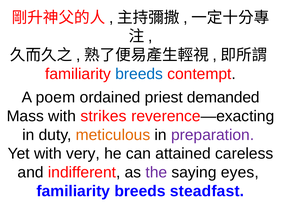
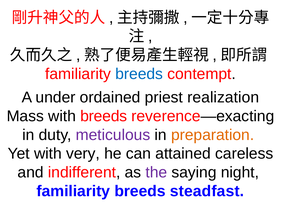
poem: poem -> under
demanded: demanded -> realization
with strikes: strikes -> breeds
meticulous colour: orange -> purple
preparation colour: purple -> orange
eyes: eyes -> night
